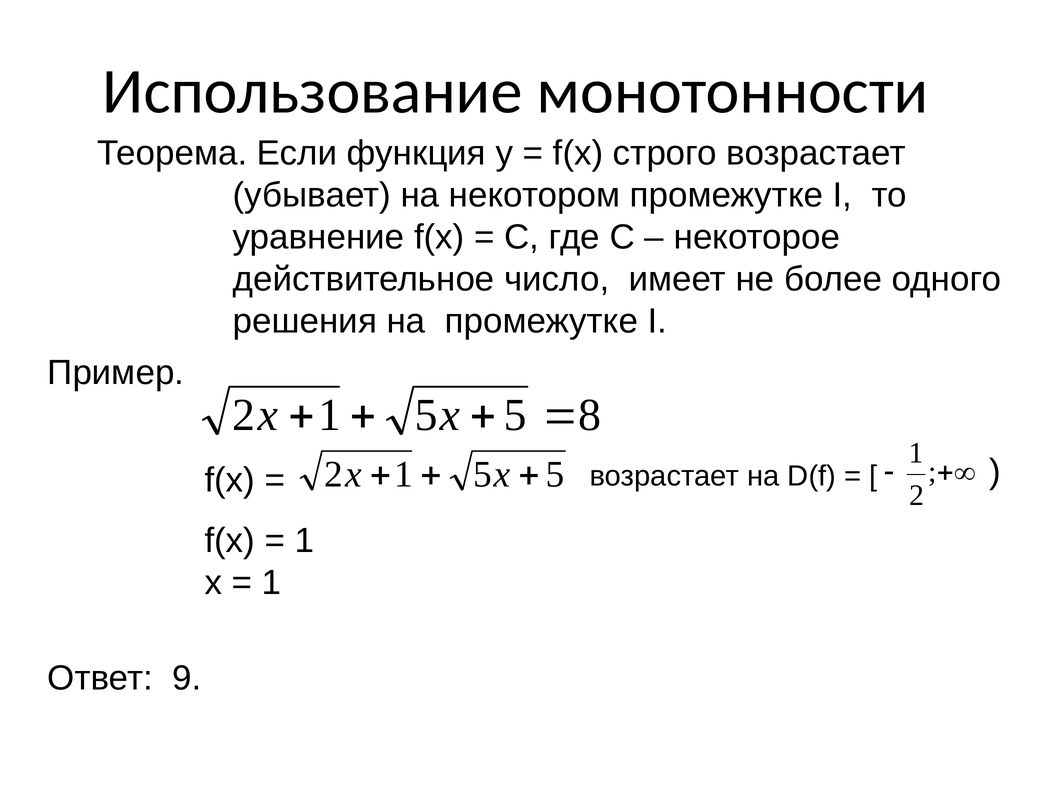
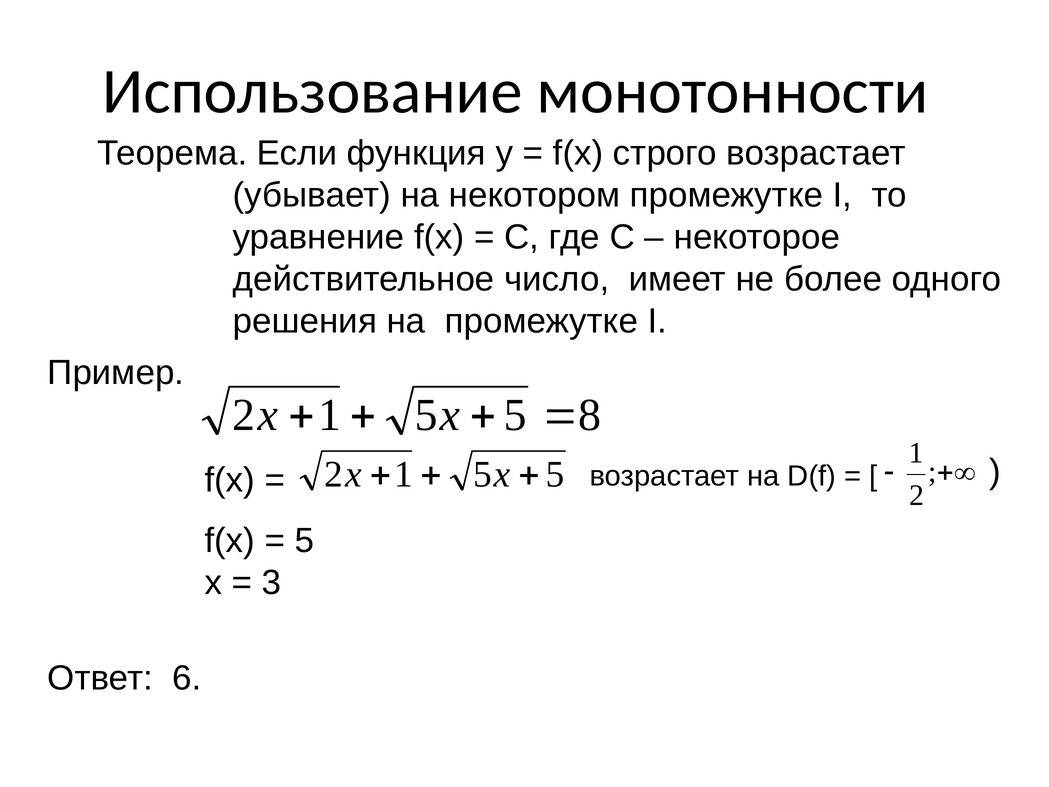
1 at (304, 540): 1 -> 5
1 at (271, 582): 1 -> 3
9: 9 -> 6
